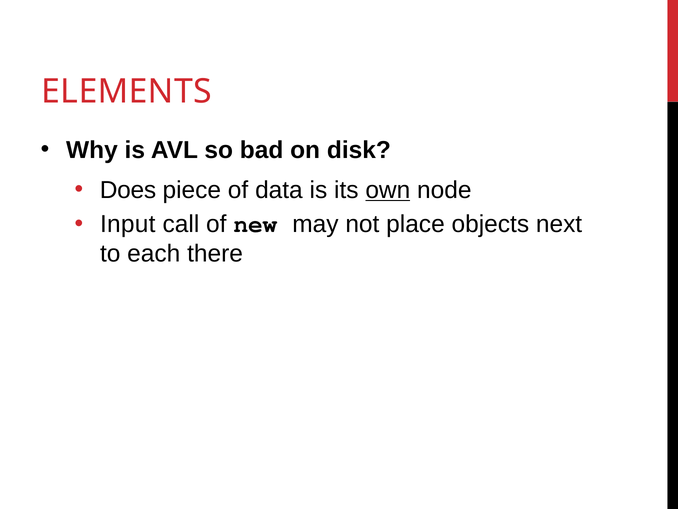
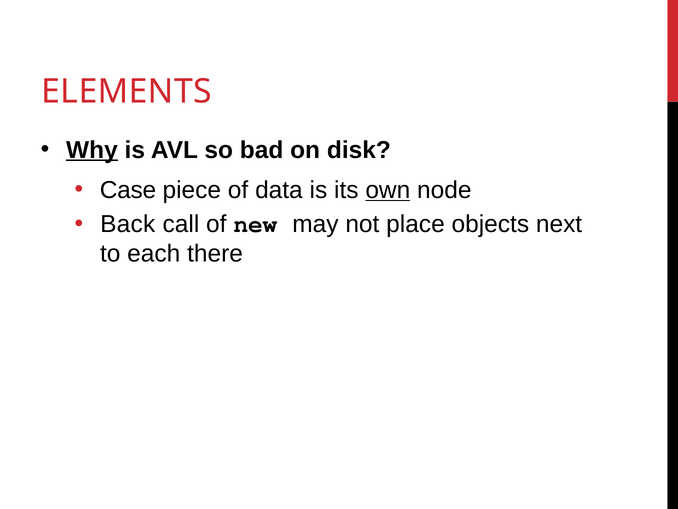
Why underline: none -> present
Does: Does -> Case
Input: Input -> Back
